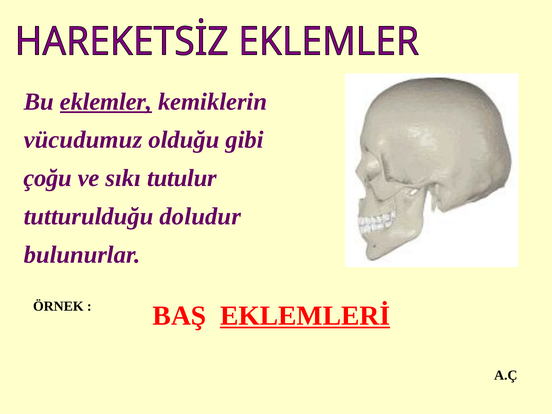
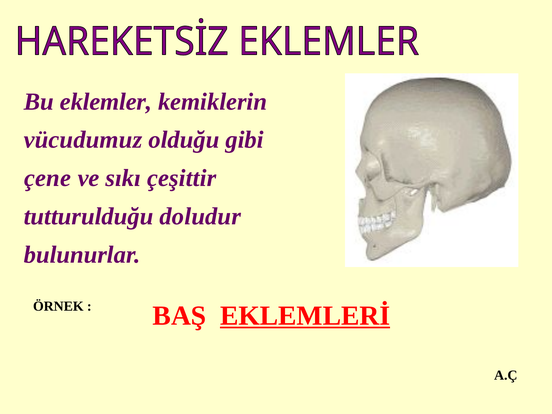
eklemler underline: present -> none
çoğu: çoğu -> çene
tutulur: tutulur -> çeşittir
